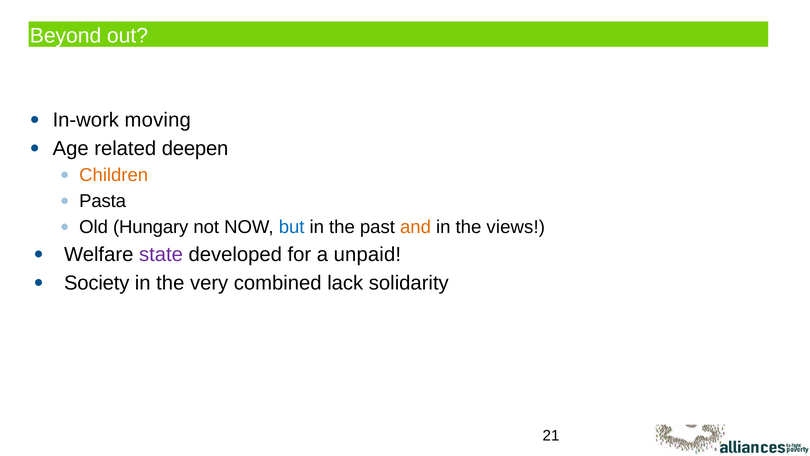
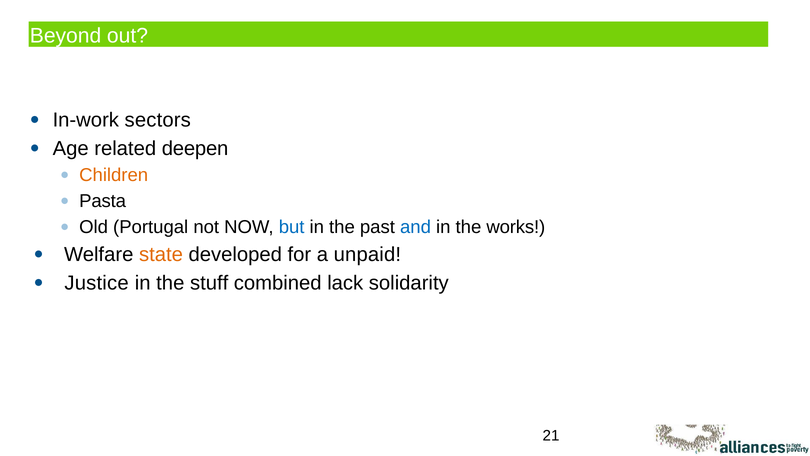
moving: moving -> sectors
Hungary: Hungary -> Portugal
and colour: orange -> blue
views: views -> works
state colour: purple -> orange
Society: Society -> Justice
very: very -> stuff
